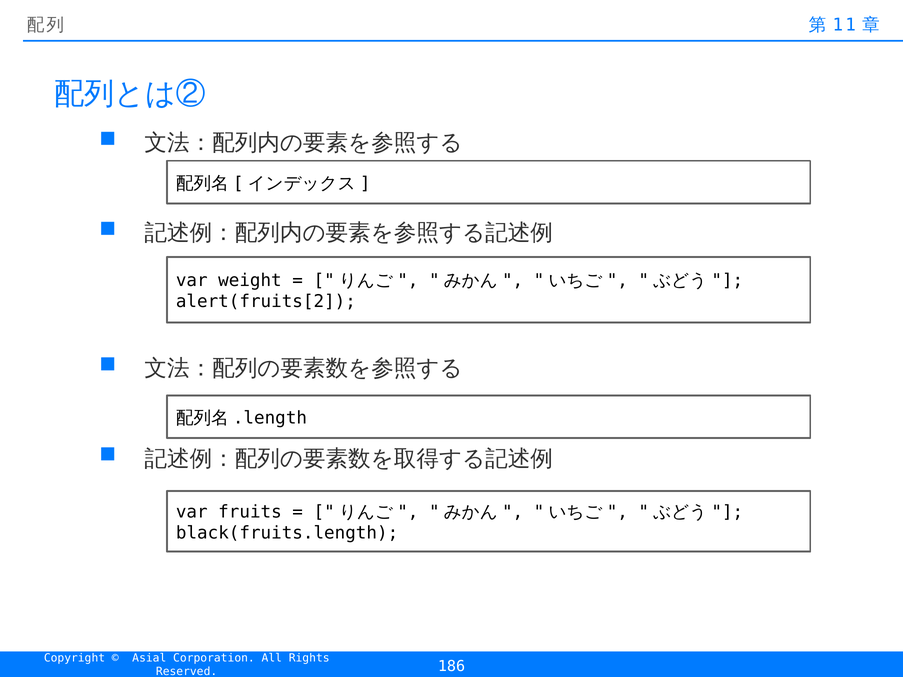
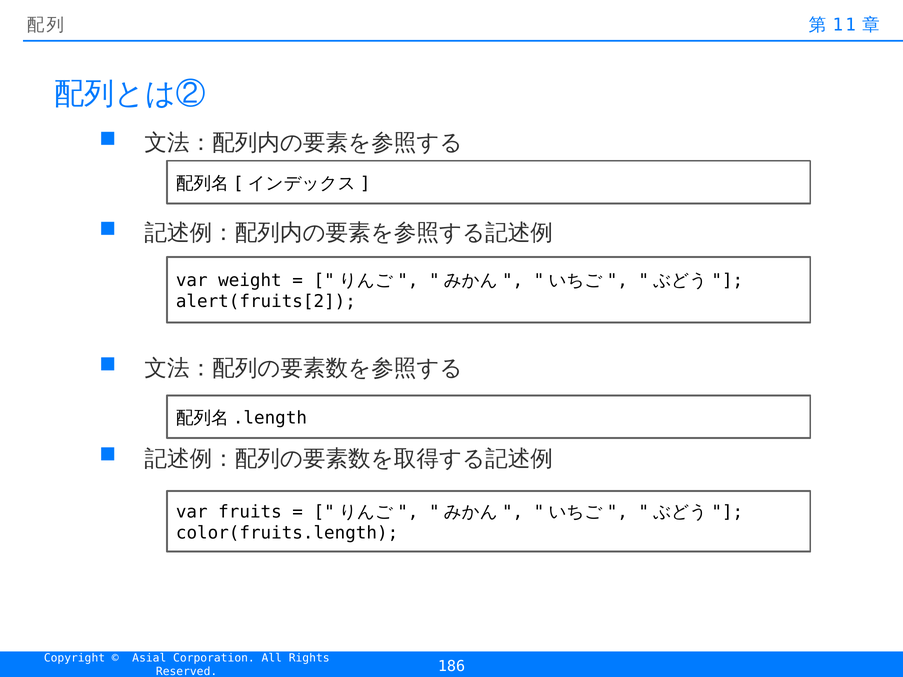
black(fruits.length: black(fruits.length -> color(fruits.length
